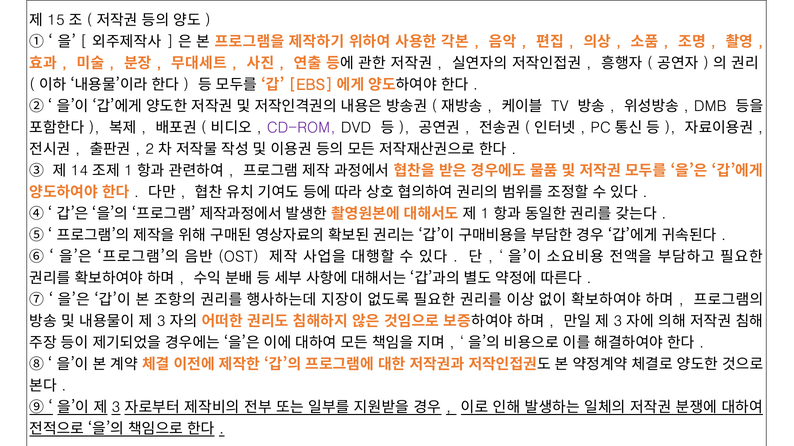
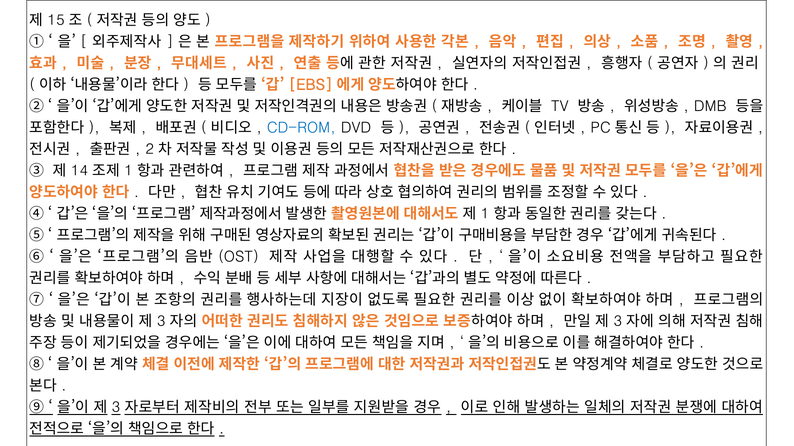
CD-ROM colour: purple -> blue
